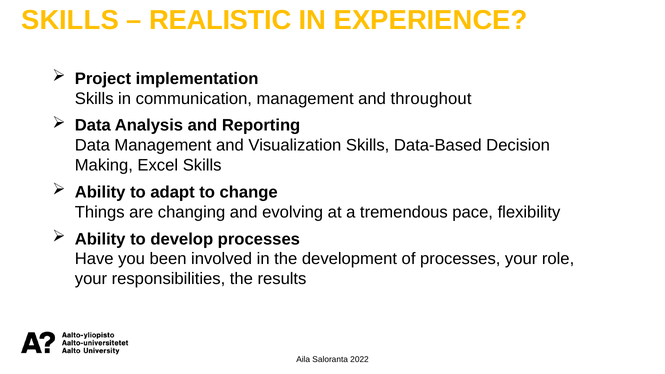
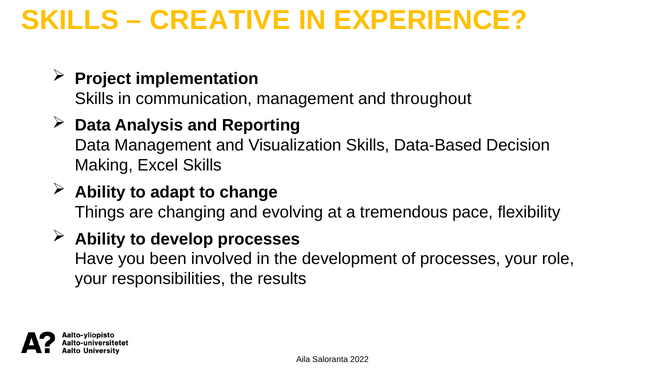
REALISTIC: REALISTIC -> CREATIVE
